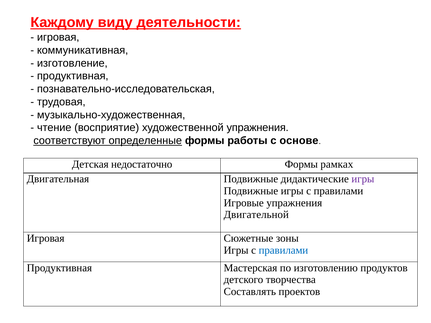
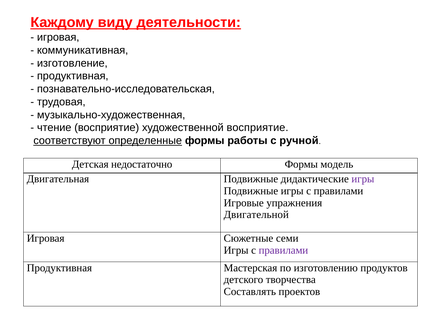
художественной упражнения: упражнения -> восприятие
основе: основе -> ручной
рамках: рамках -> модель
зоны: зоны -> семи
правилами at (283, 250) colour: blue -> purple
